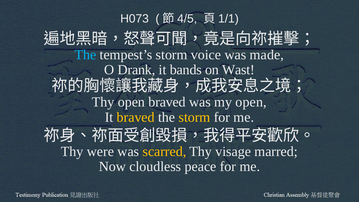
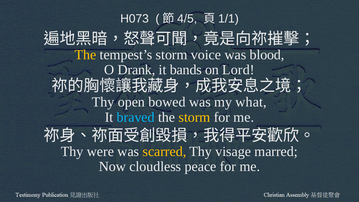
The at (85, 55) colour: light blue -> yellow
made: made -> blood
Wast: Wast -> Lord
open braved: braved -> bowed
my open: open -> what
braved at (136, 117) colour: yellow -> light blue
